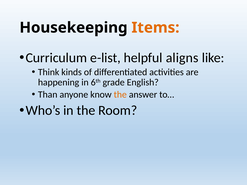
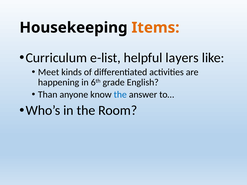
aligns: aligns -> layers
Think: Think -> Meet
the at (120, 95) colour: orange -> blue
